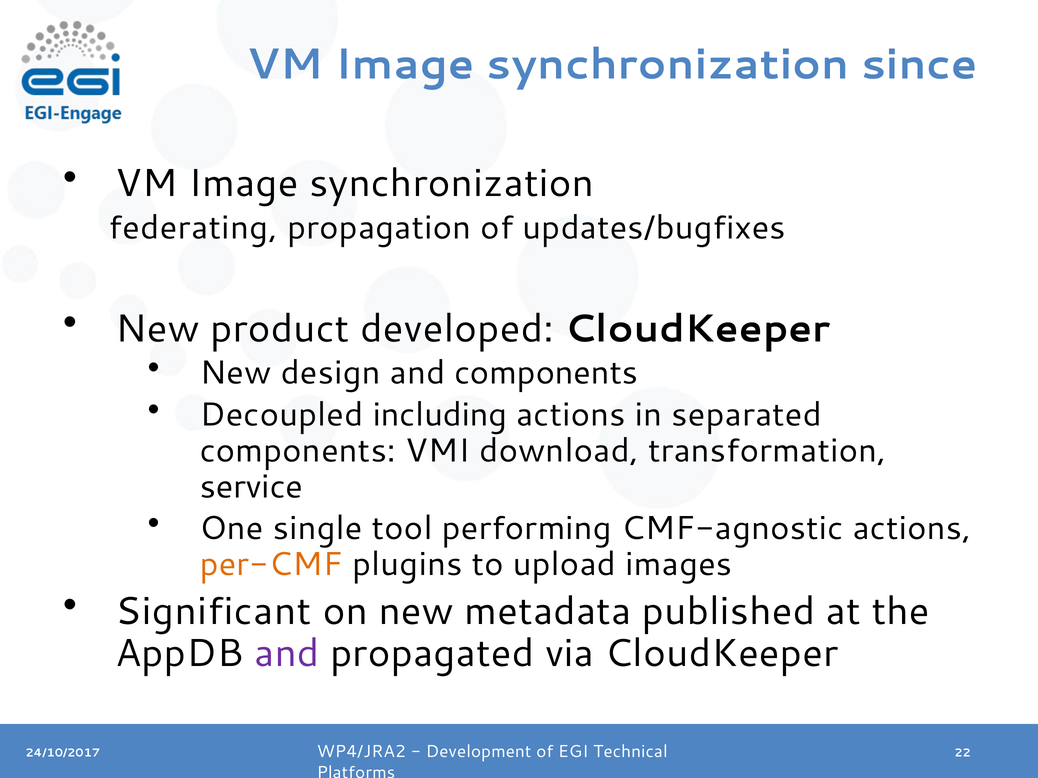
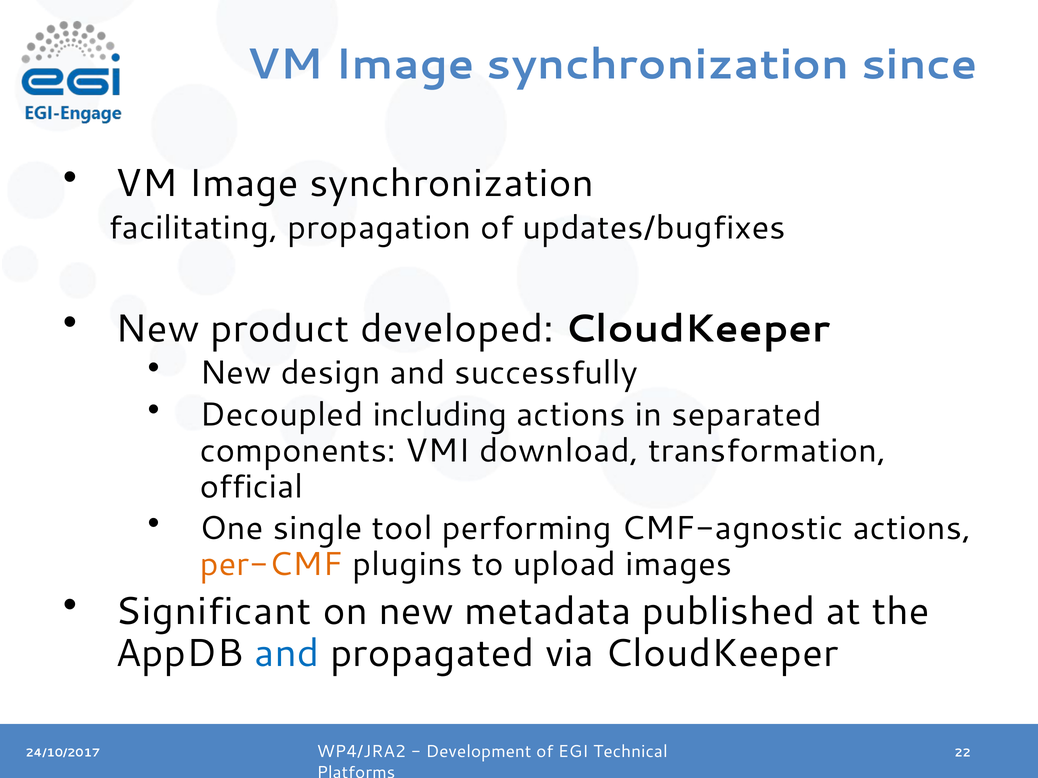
federating: federating -> facilitating
and components: components -> successfully
service: service -> official
and at (287, 654) colour: purple -> blue
